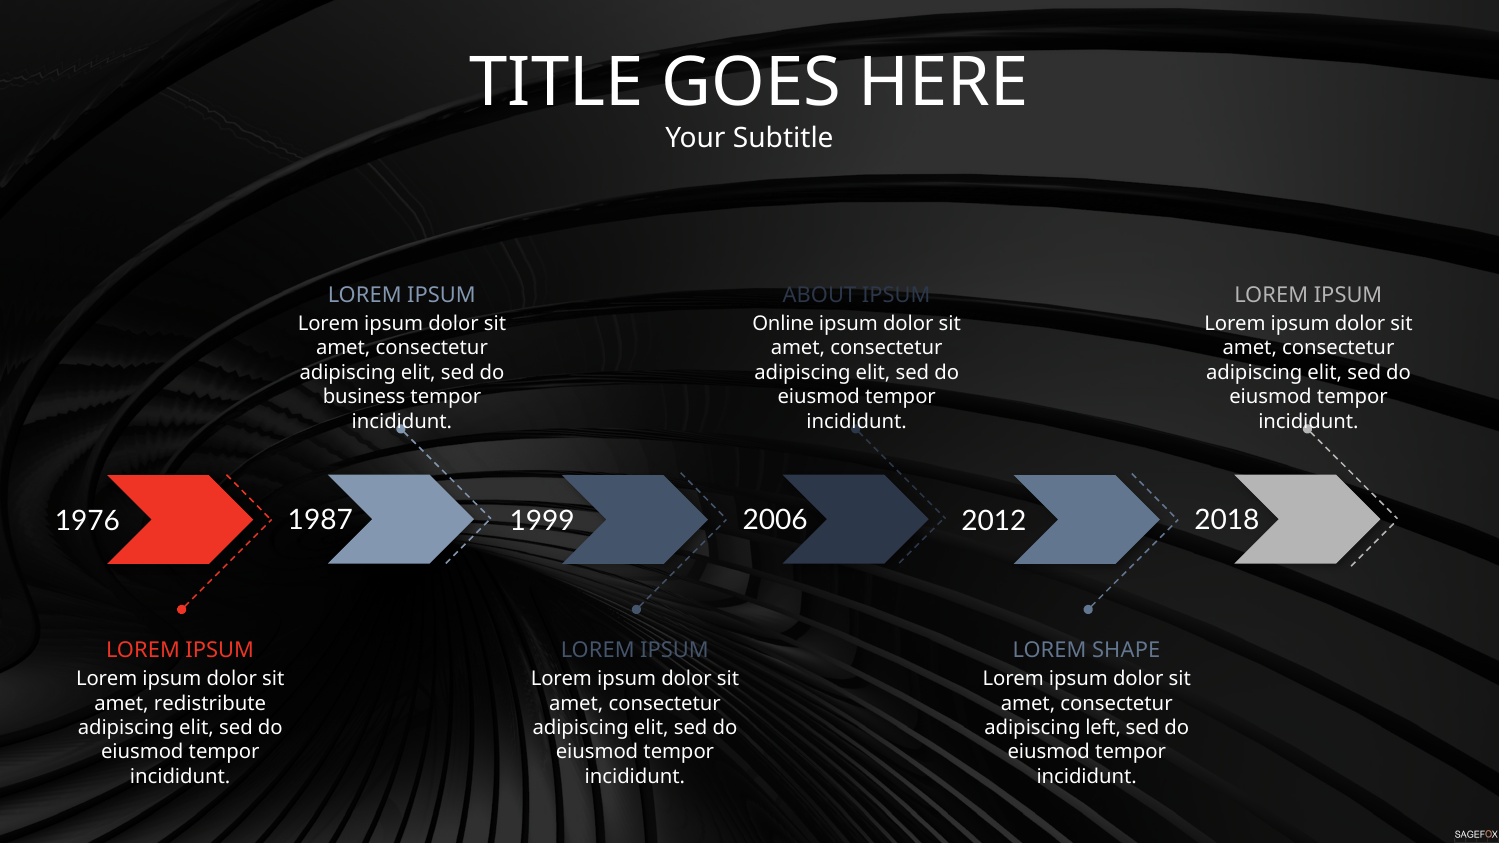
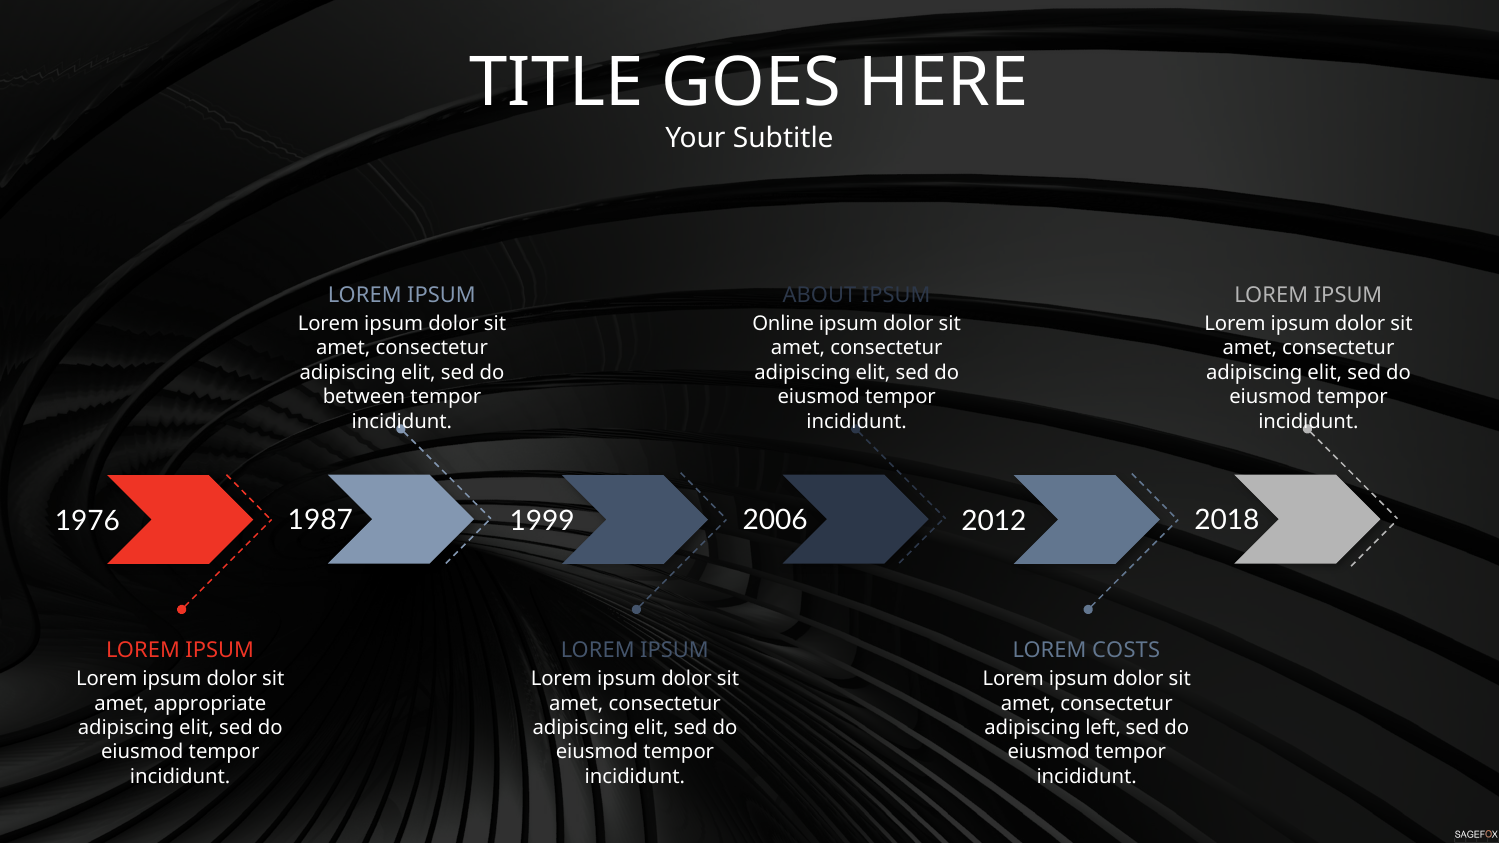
business: business -> between
SHAPE: SHAPE -> COSTS
redistribute: redistribute -> appropriate
